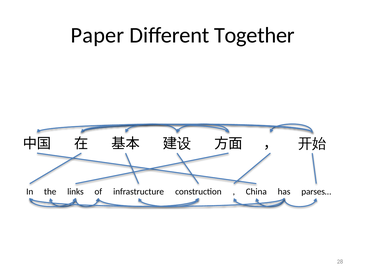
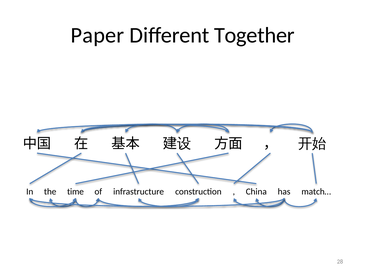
links: links -> time
parses…: parses… -> match…
